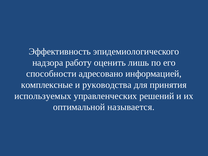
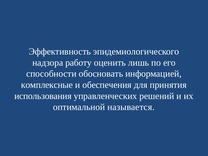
адресовано: адресовано -> обосновать
руководства: руководства -> обеспечения
используемых: используемых -> использования
